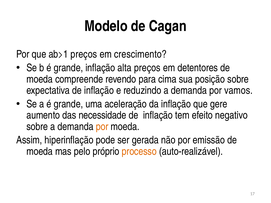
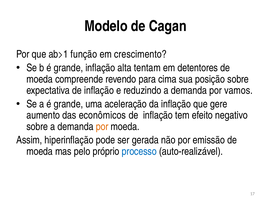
ab>1 preços: preços -> função
alta preços: preços -> tentam
necessidade: necessidade -> econômicos
processo colour: orange -> blue
